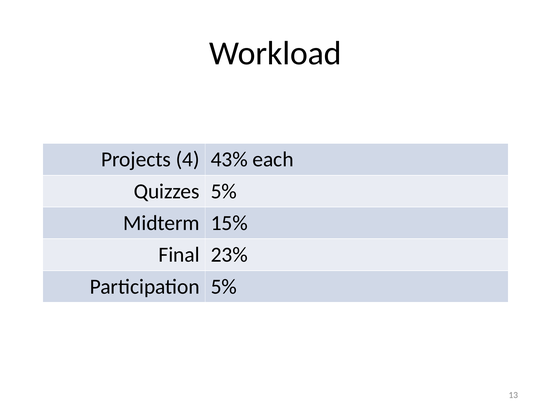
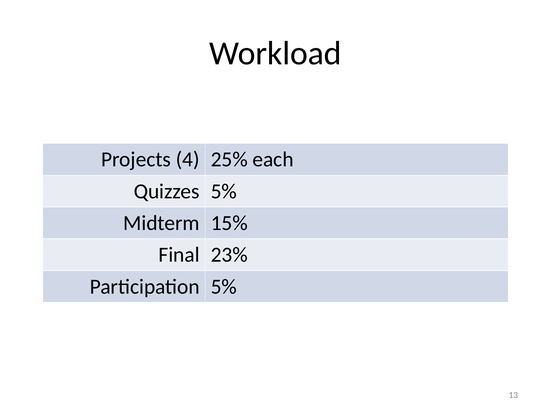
43%: 43% -> 25%
